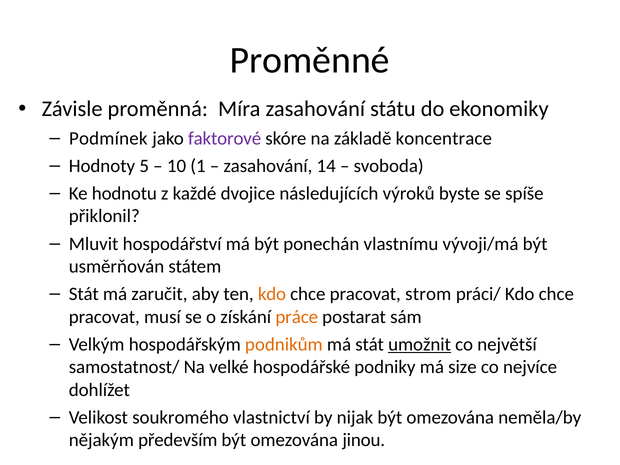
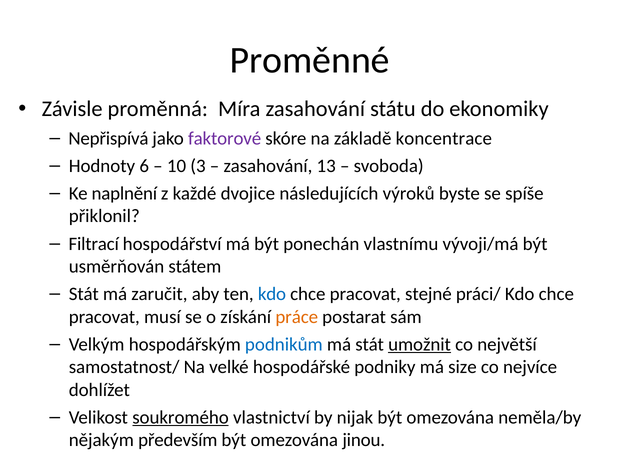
Podmínek: Podmínek -> Nepřispívá
5: 5 -> 6
1: 1 -> 3
14: 14 -> 13
hodnotu: hodnotu -> naplnění
Mluvit: Mluvit -> Filtrací
kdo at (272, 294) colour: orange -> blue
strom: strom -> stejné
podnikům colour: orange -> blue
soukromého underline: none -> present
